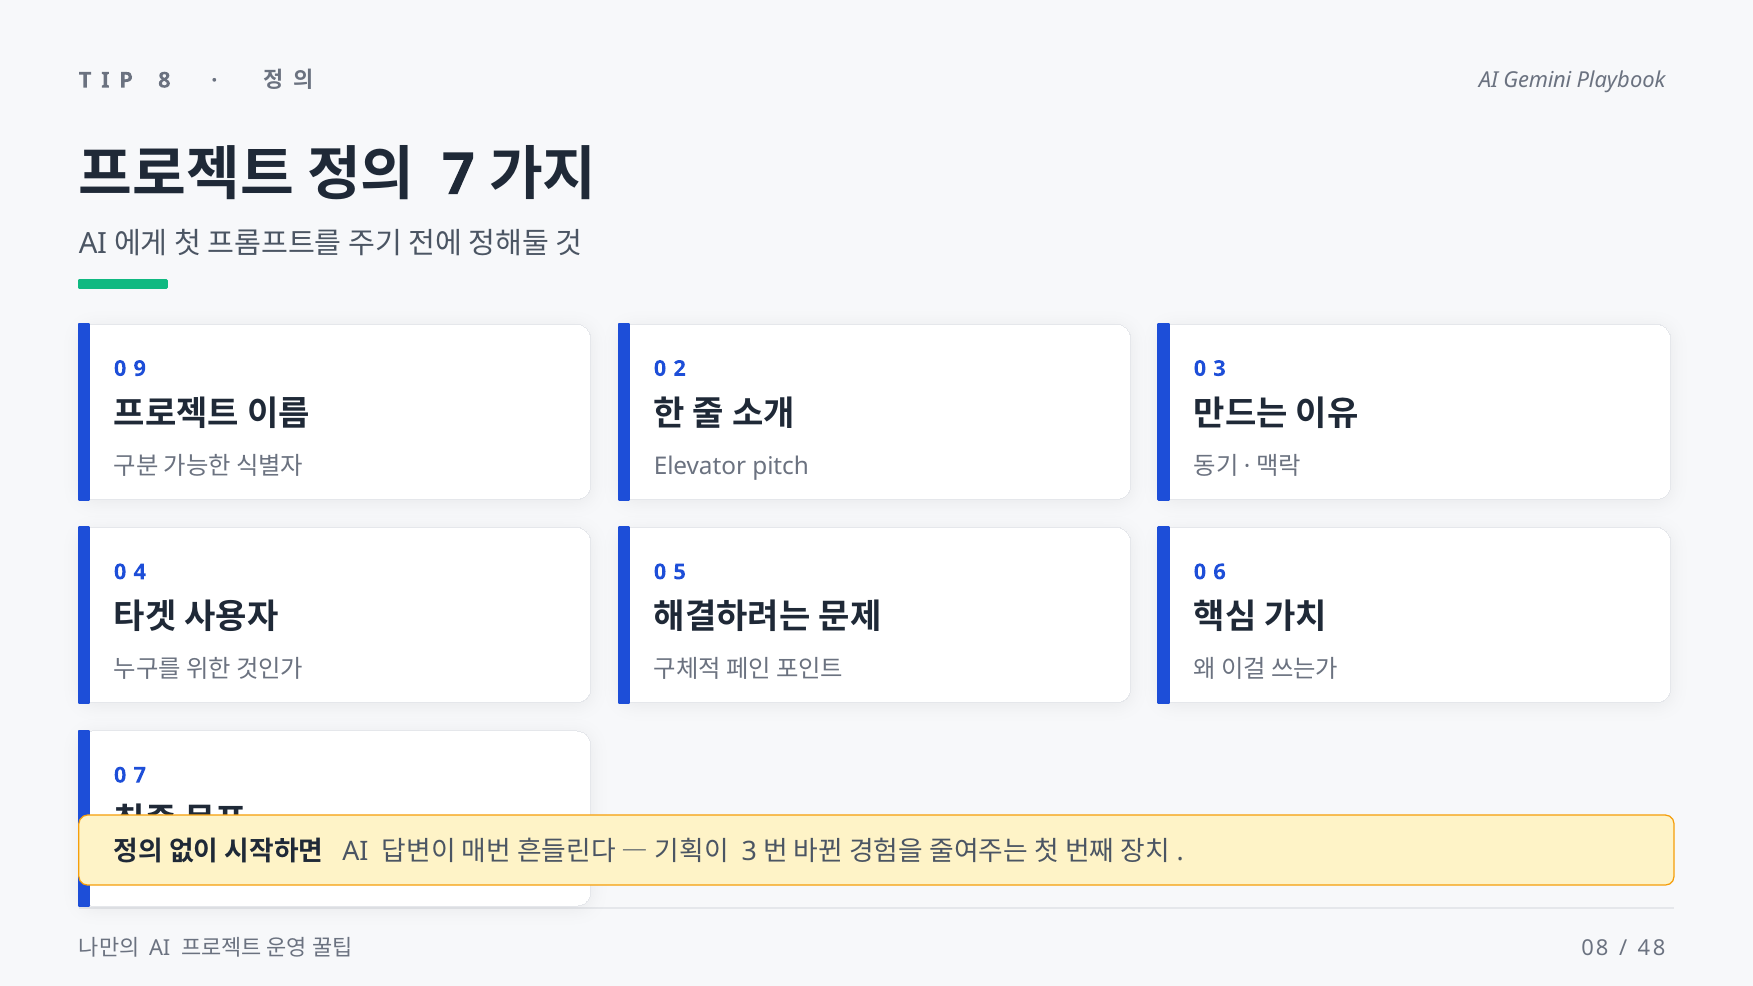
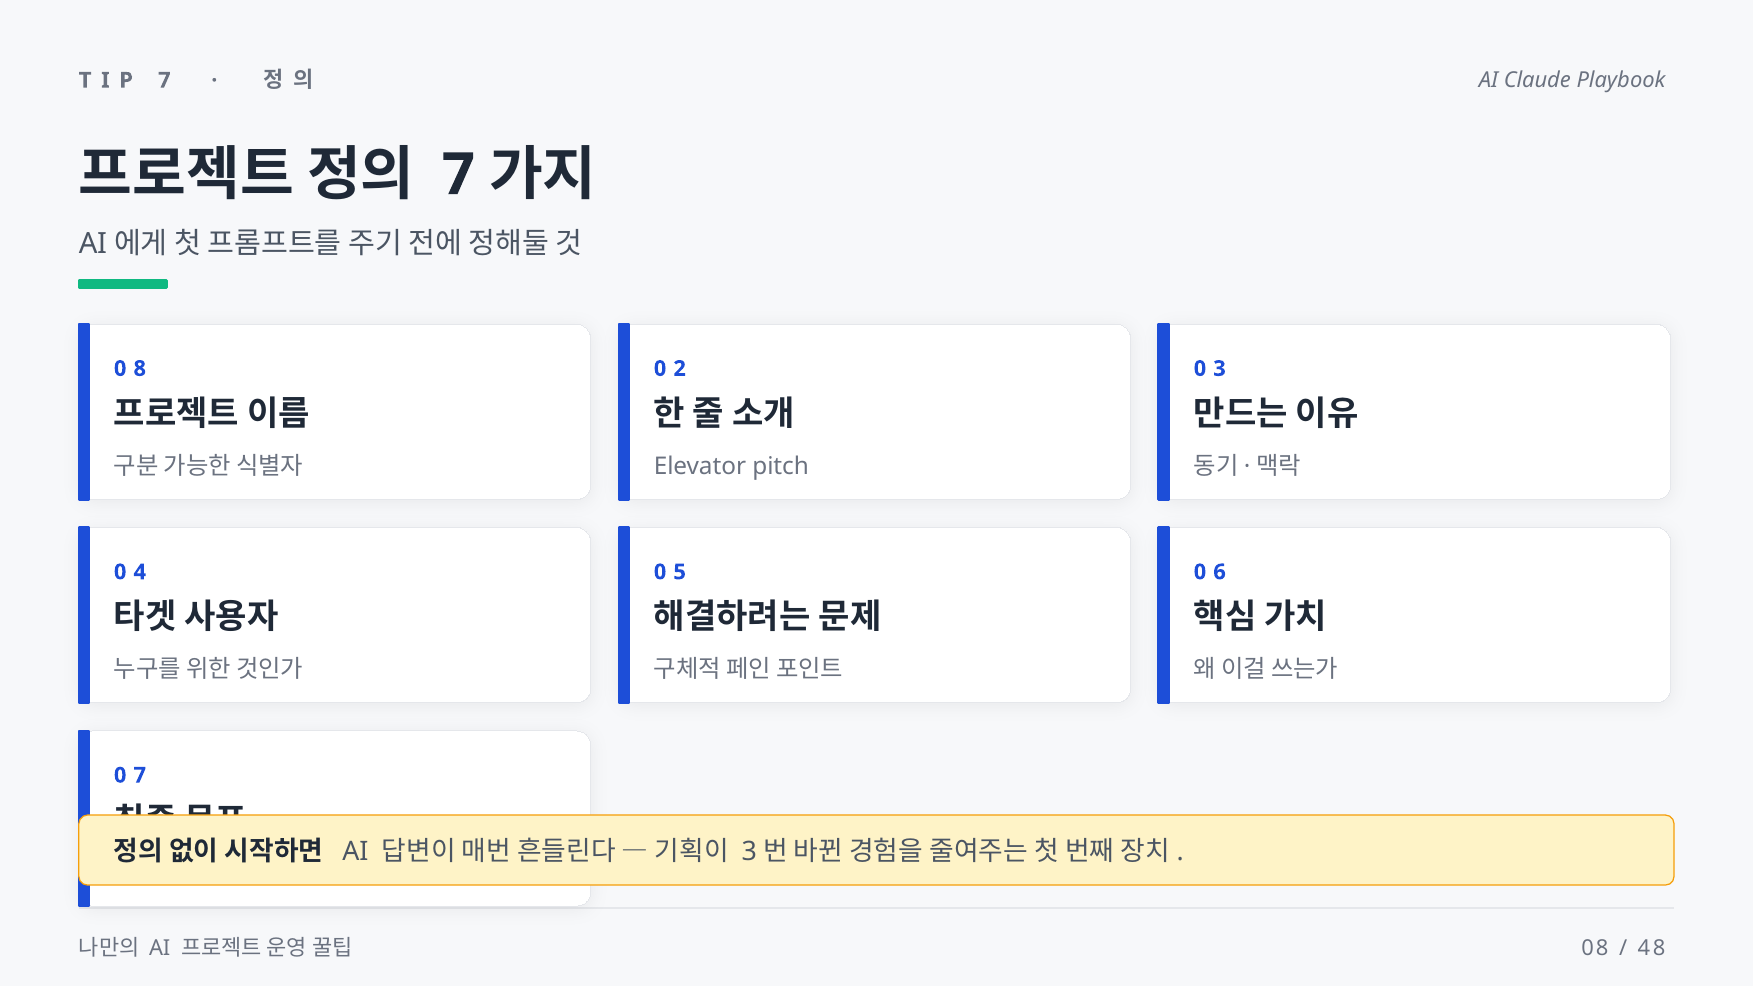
8 at (164, 80): 8 -> 7
Gemini: Gemini -> Claude
9: 9 -> 8
